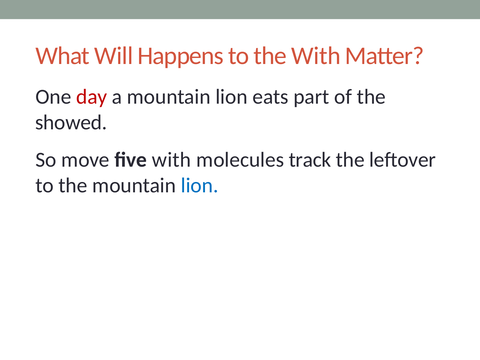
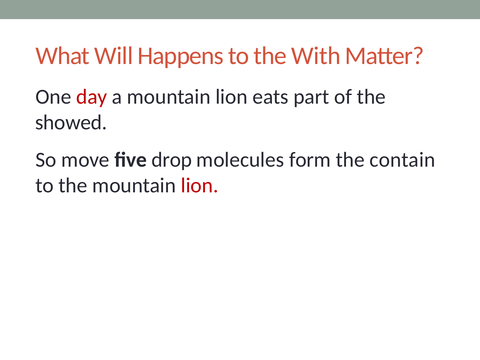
five with: with -> drop
track: track -> form
leftover: leftover -> contain
lion at (200, 186) colour: blue -> red
